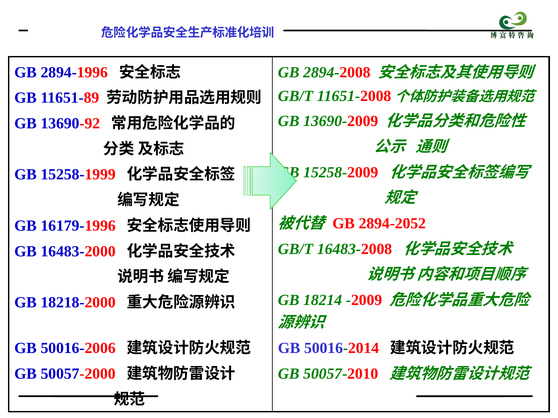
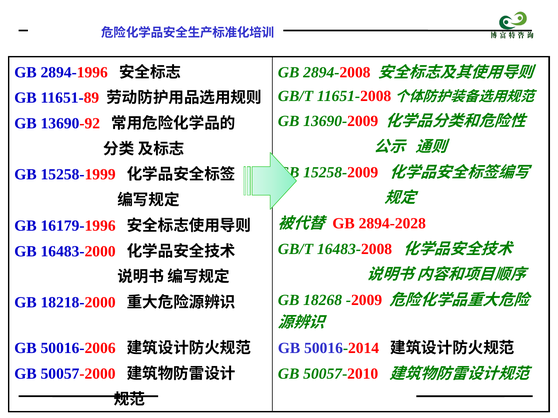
2894-2052: 2894-2052 -> 2894-2028
18214: 18214 -> 18268
